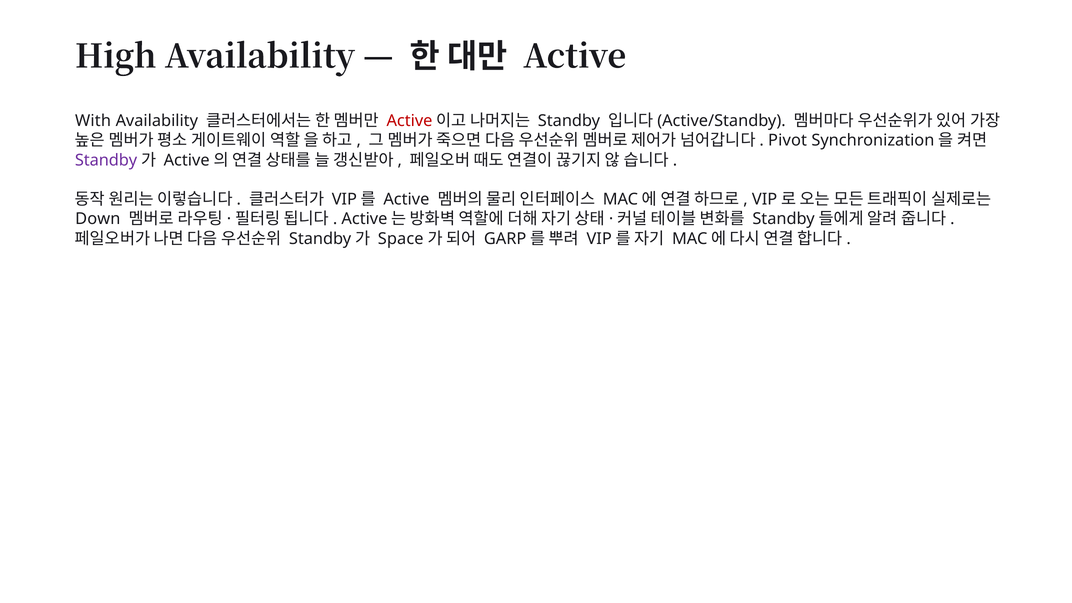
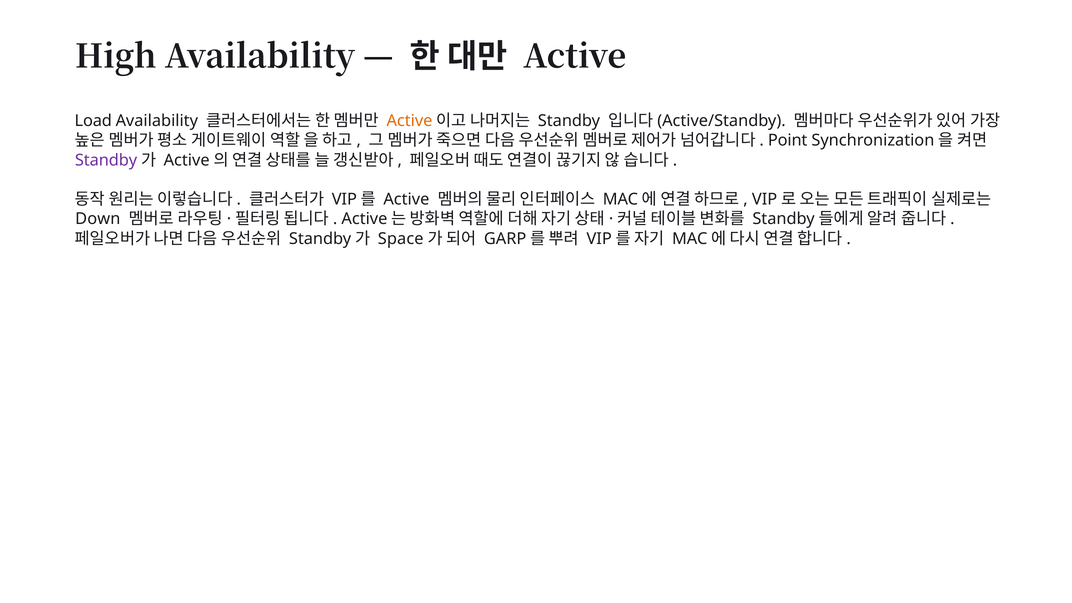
With: With -> Load
Active at (410, 121) colour: red -> orange
Pivot: Pivot -> Point
